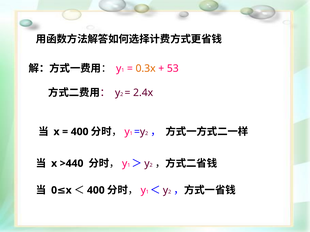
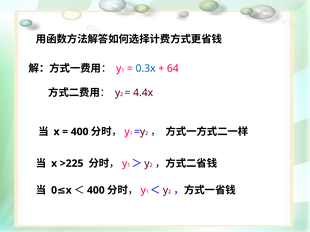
0.3x colour: orange -> blue
53: 53 -> 64
2.4x: 2.4x -> 4.4x
>440: >440 -> >225
